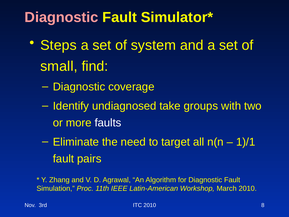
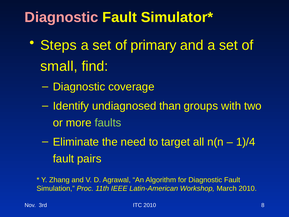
system: system -> primary
take: take -> than
faults colour: white -> light green
1)/1: 1)/1 -> 1)/4
